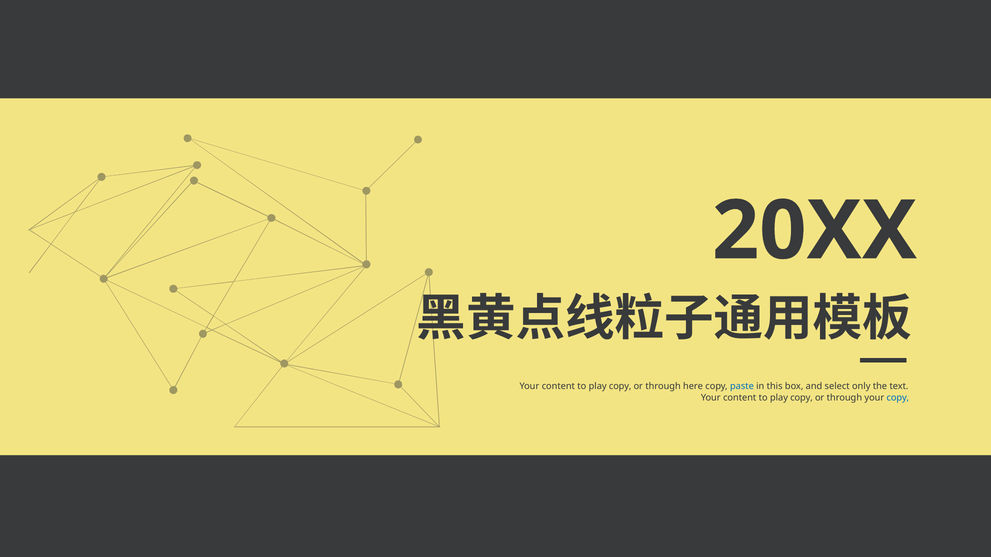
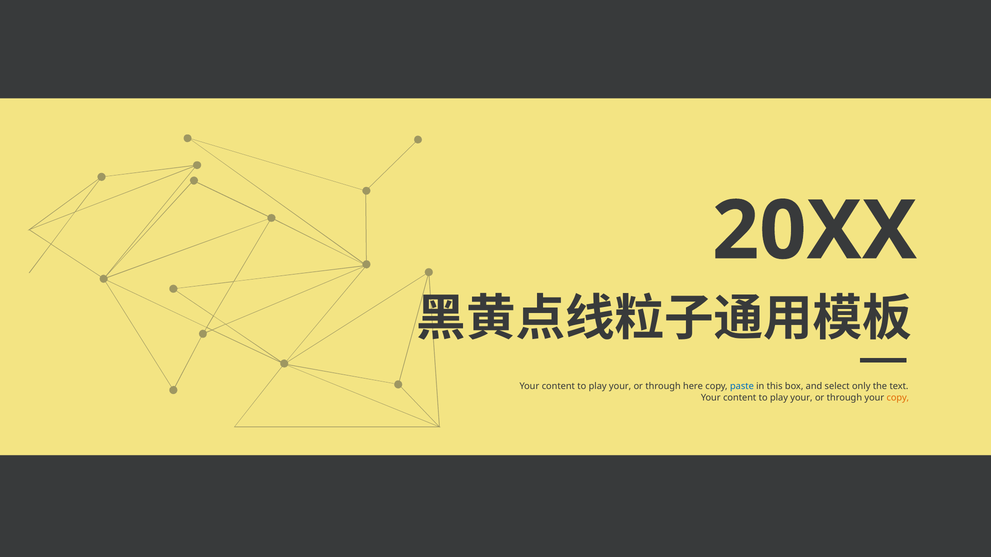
copy at (620, 387): copy -> your
copy at (801, 398): copy -> your
copy at (898, 398) colour: blue -> orange
